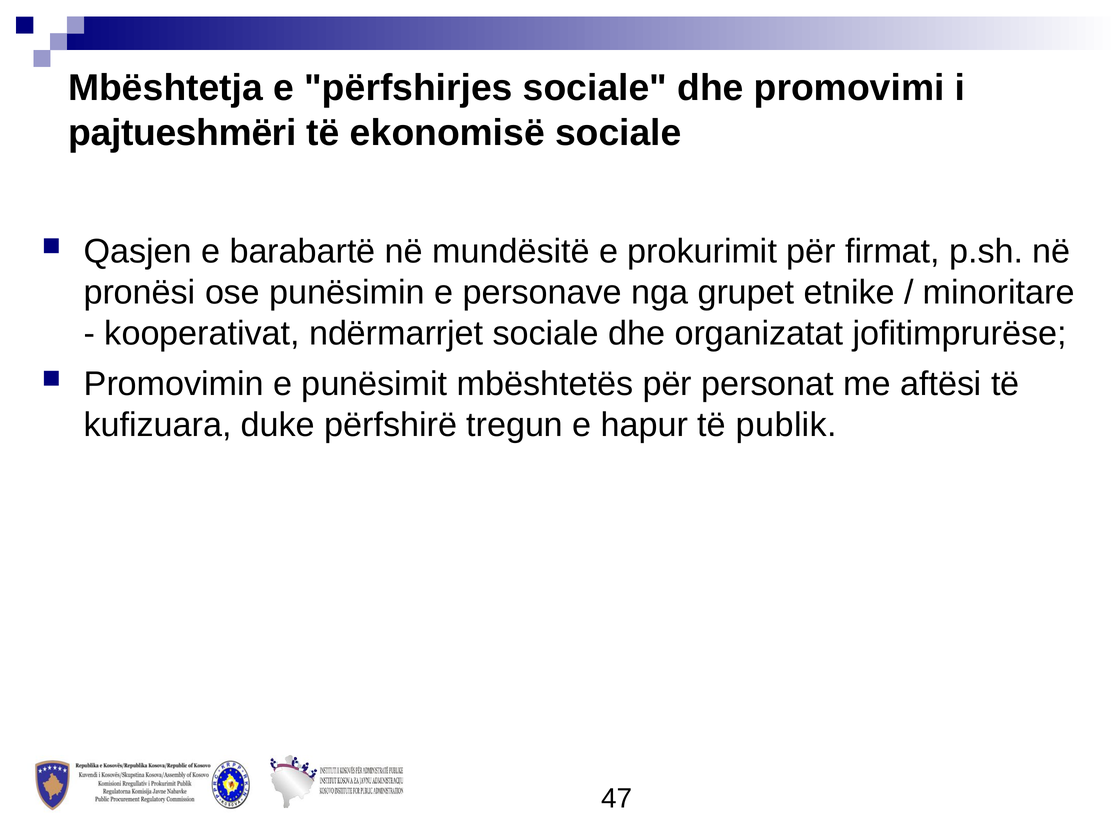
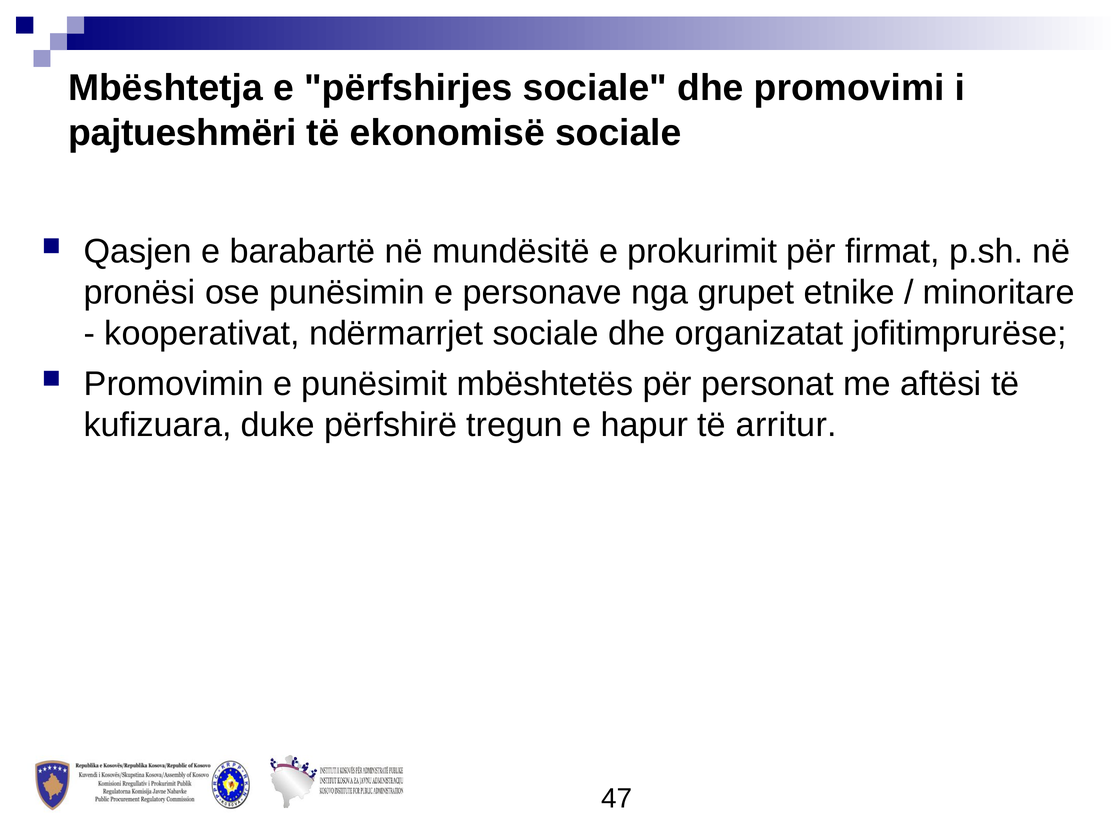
publik: publik -> arritur
